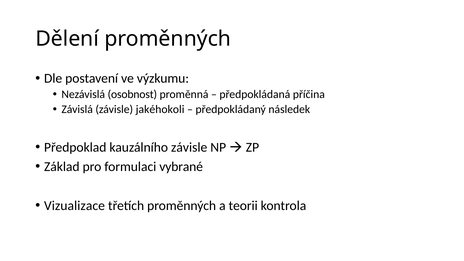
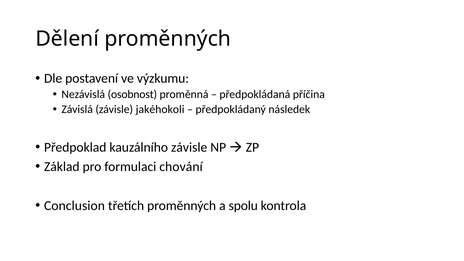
vybrané: vybrané -> chování
Vizualizace: Vizualizace -> Conclusion
teorii: teorii -> spolu
